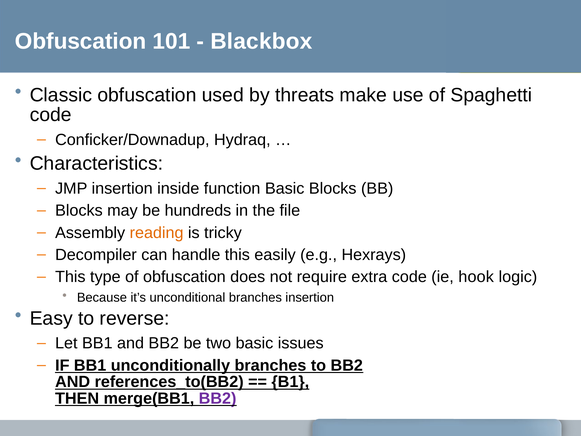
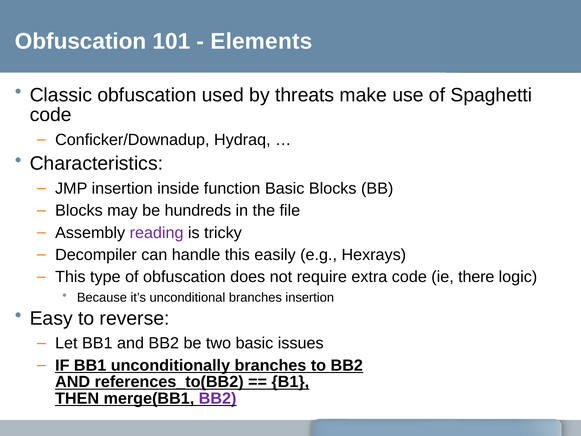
Blackbox: Blackbox -> Elements
reading colour: orange -> purple
hook: hook -> there
